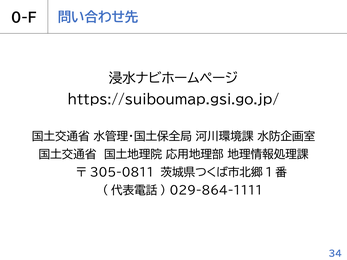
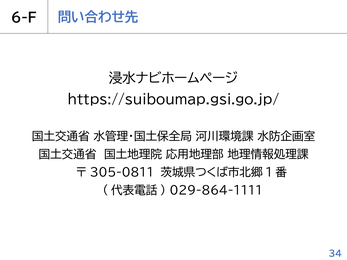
0-F: 0-F -> 6-F
